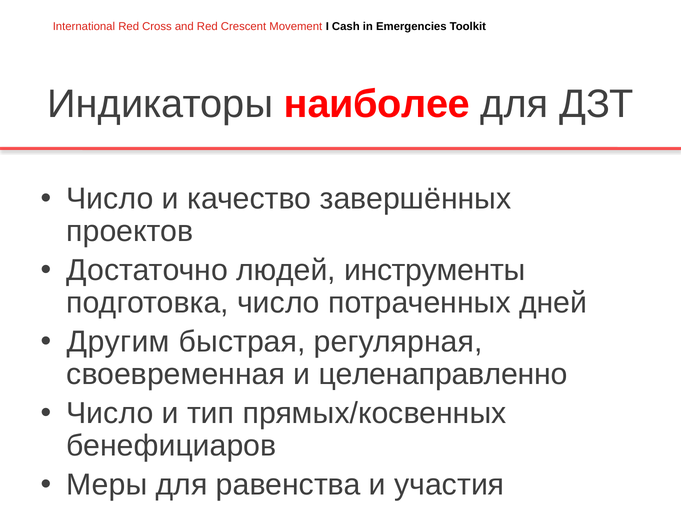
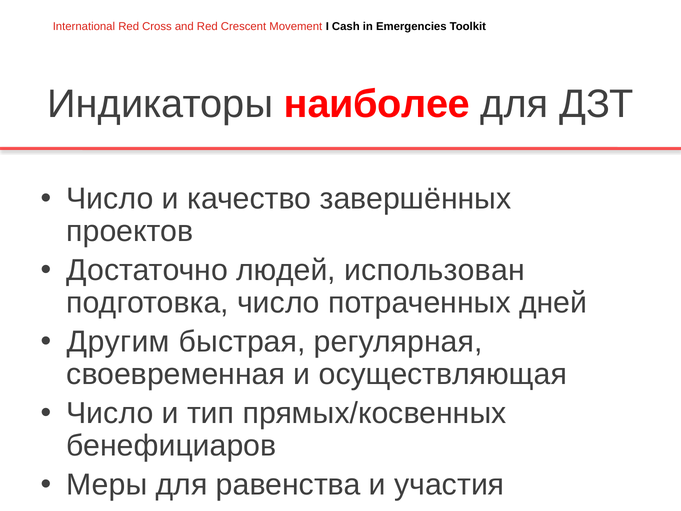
инструменты: инструменты -> использован
целенаправленно: целенаправленно -> осуществляющая
